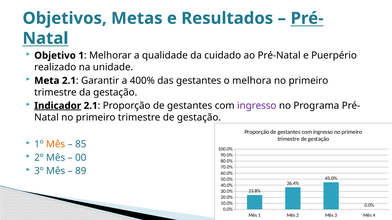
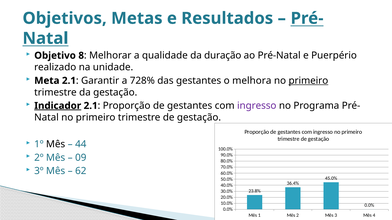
Objetivo 1: 1 -> 8
cuidado: cuidado -> duração
400%: 400% -> 728%
primeiro at (308, 81) underline: none -> present
Mês at (56, 144) colour: orange -> black
85: 85 -> 44
00: 00 -> 09
89: 89 -> 62
